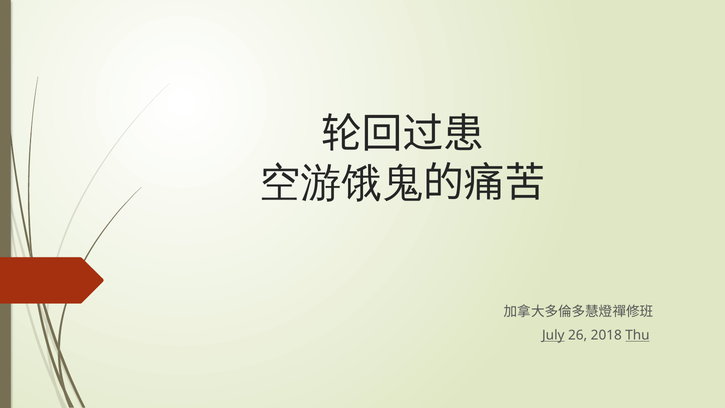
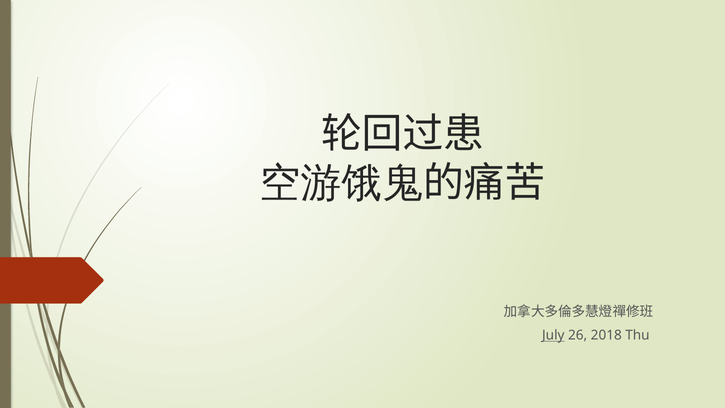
Thu underline: present -> none
